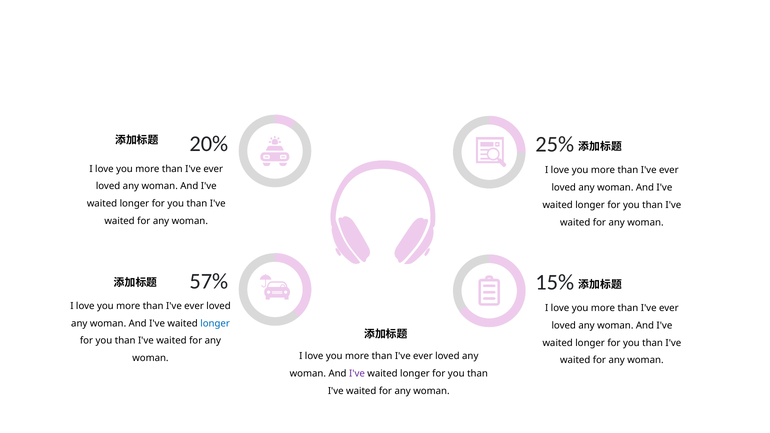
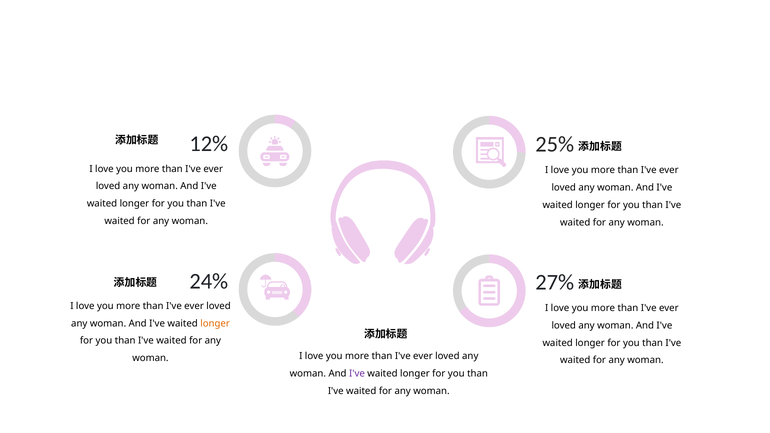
20%: 20% -> 12%
15%: 15% -> 27%
57%: 57% -> 24%
longer at (215, 324) colour: blue -> orange
